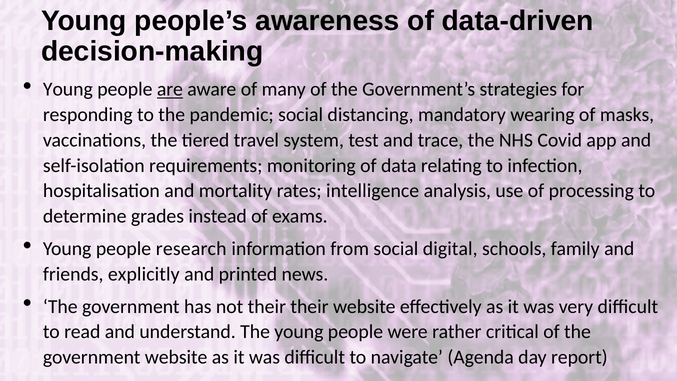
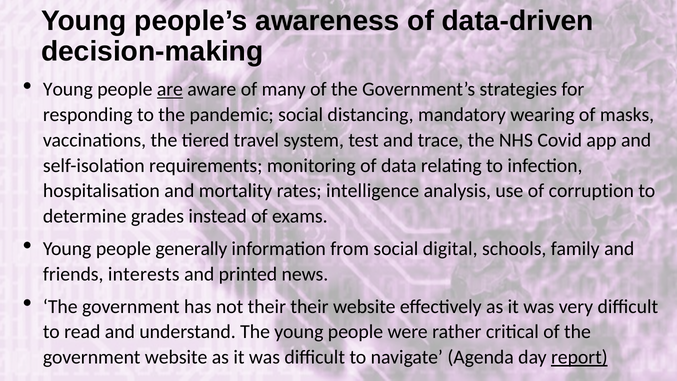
processing: processing -> corruption
research: research -> generally
explicitly: explicitly -> interests
report underline: none -> present
